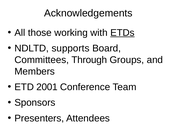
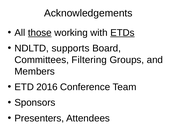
those underline: none -> present
Through: Through -> Filtering
2001: 2001 -> 2016
